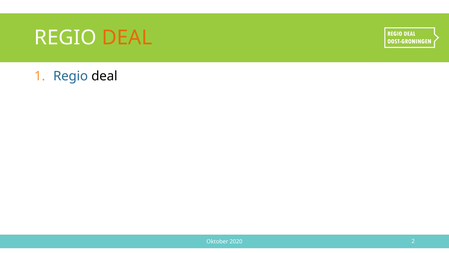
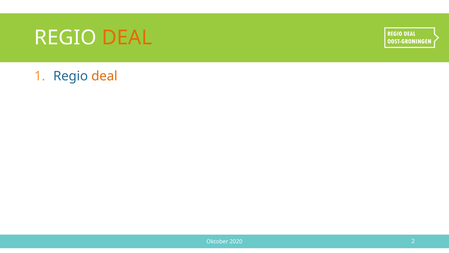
deal at (104, 76) colour: black -> orange
